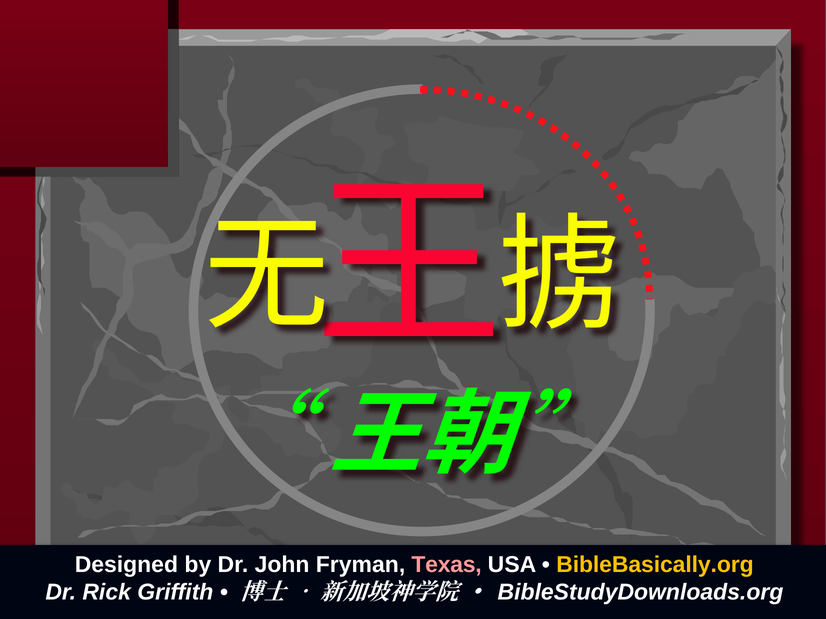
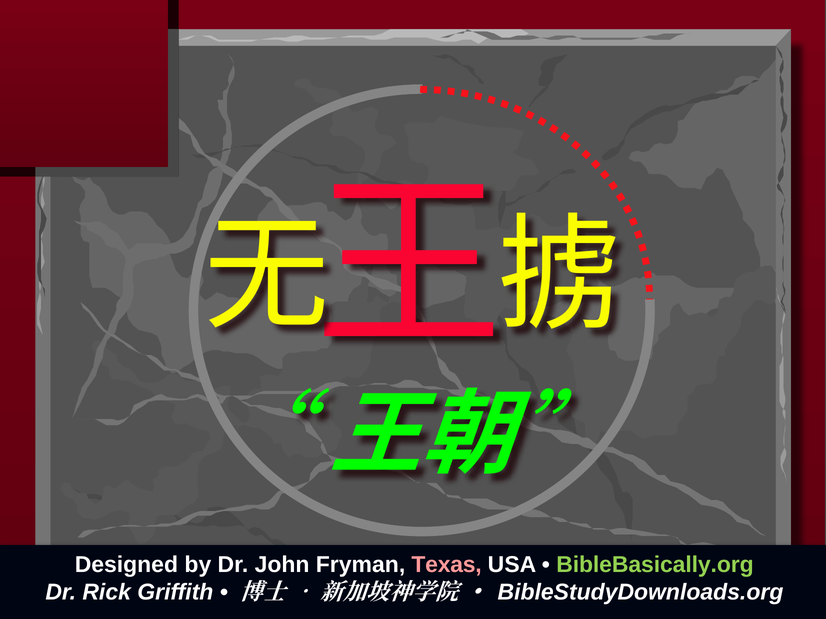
BibleBasically.org colour: yellow -> light green
